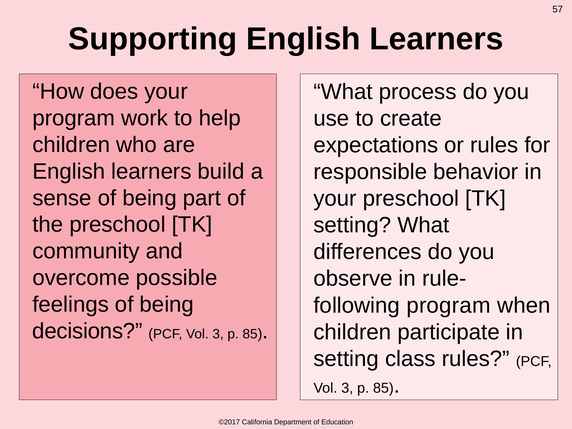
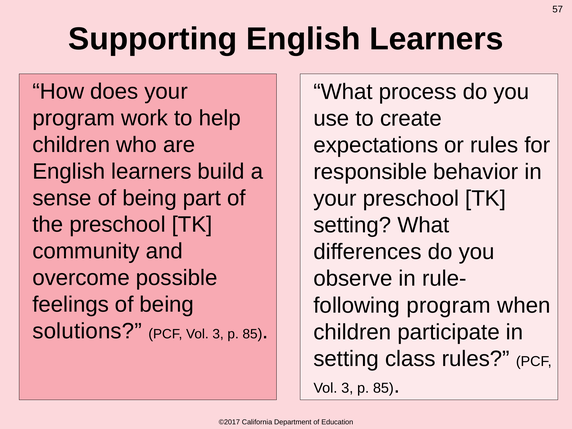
decisions: decisions -> solutions
